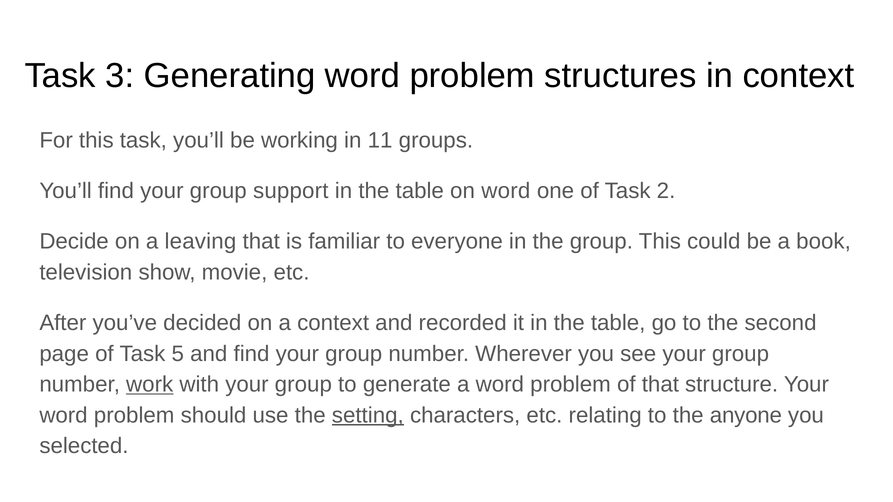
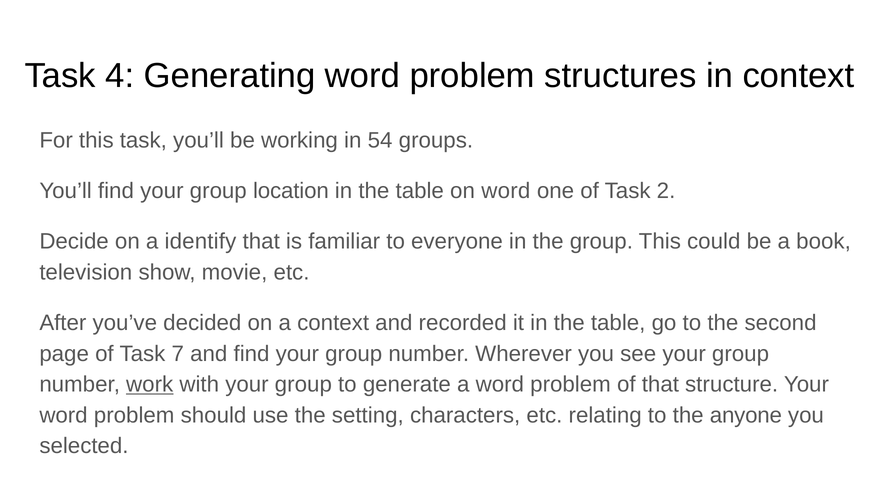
3: 3 -> 4
11: 11 -> 54
support: support -> location
leaving: leaving -> identify
5: 5 -> 7
setting underline: present -> none
